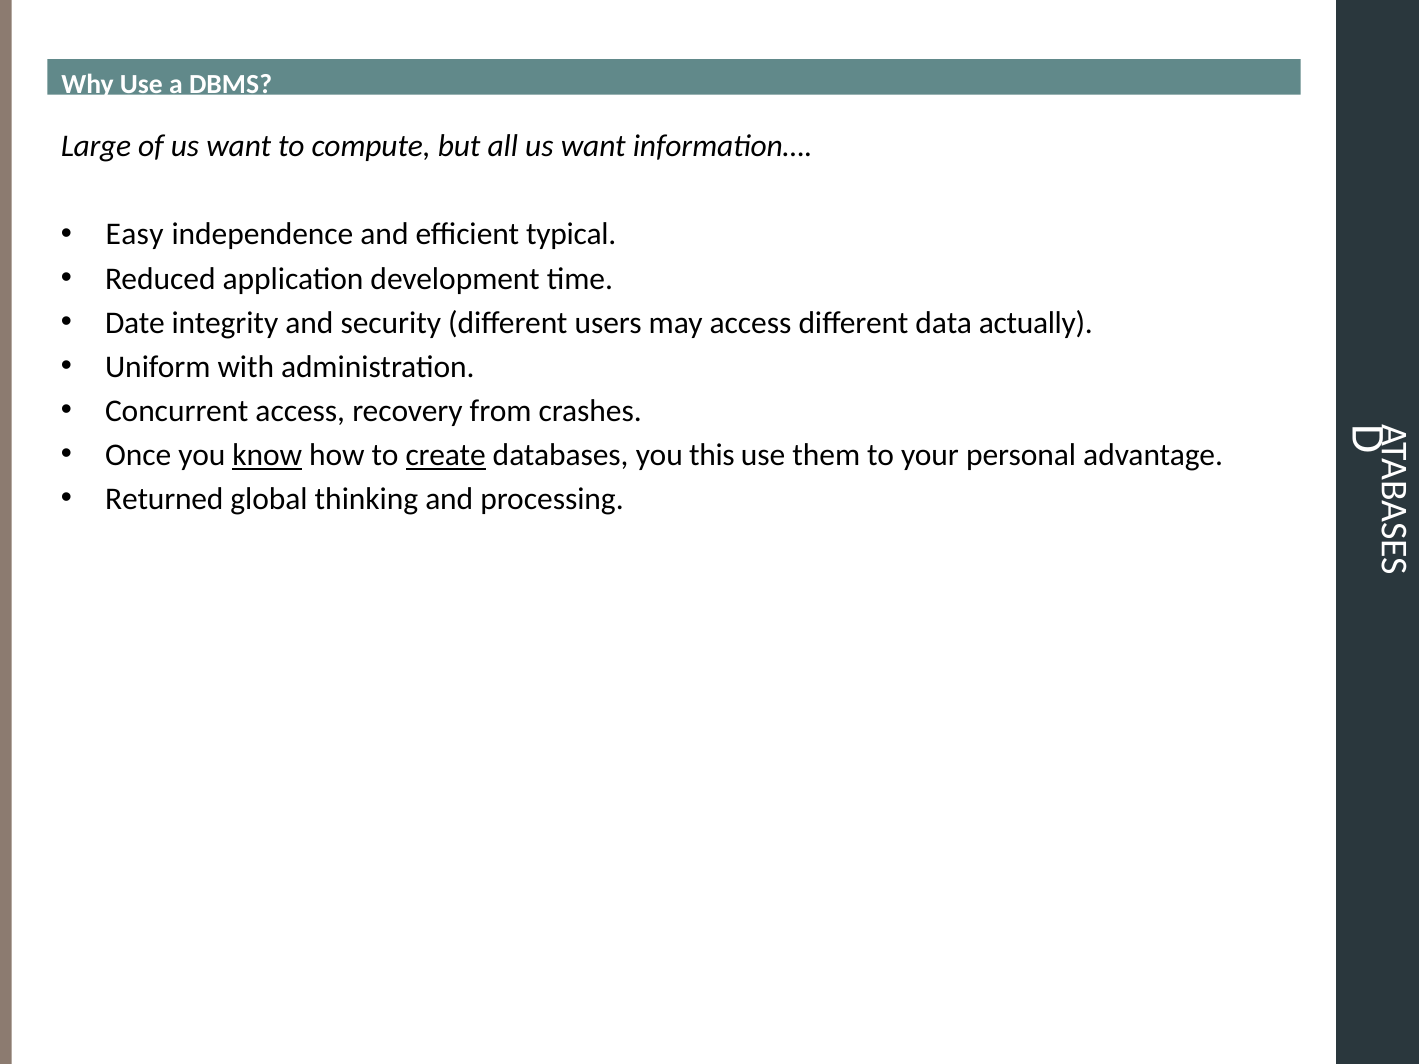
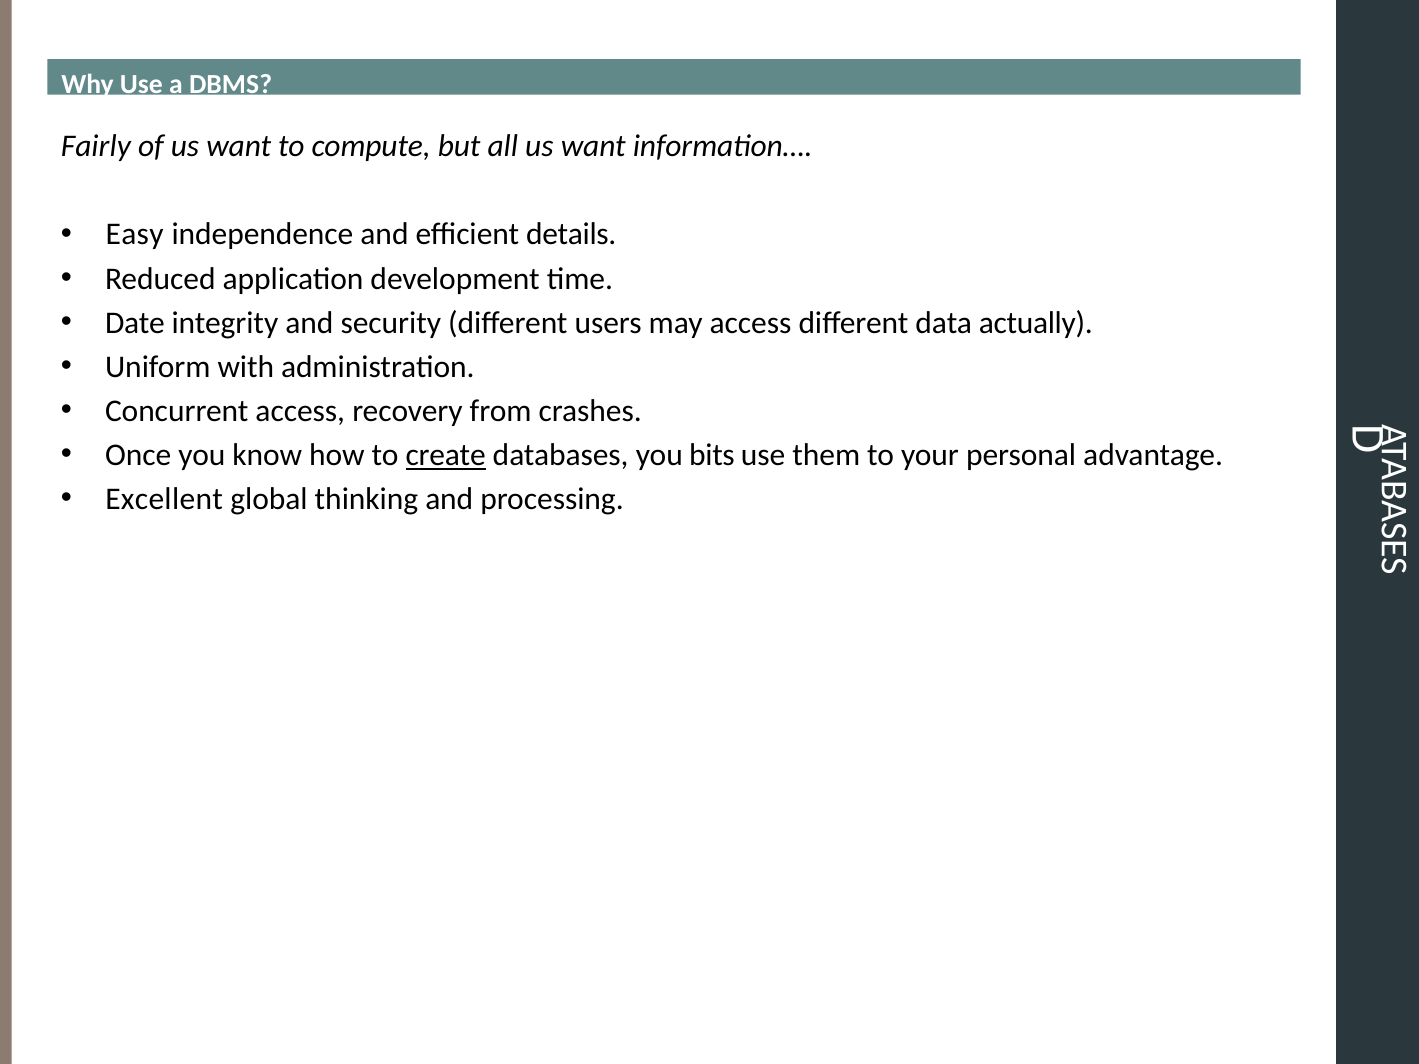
Large: Large -> Fairly
typical: typical -> details
know underline: present -> none
this: this -> bits
Returned: Returned -> Excellent
